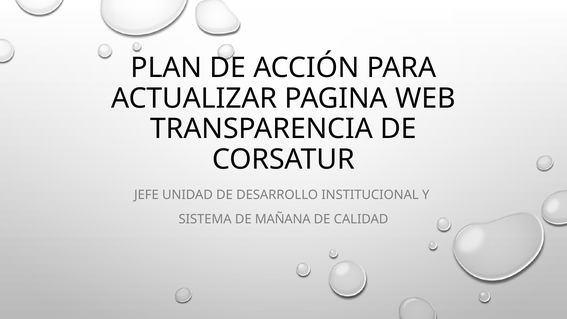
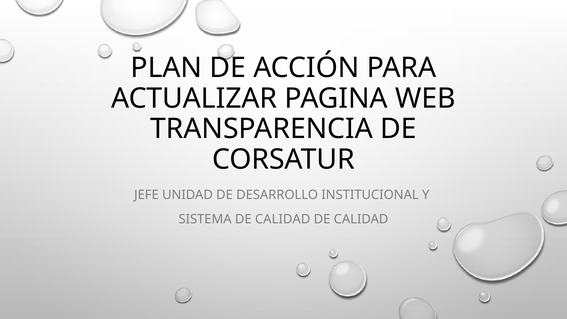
SISTEMA DE MAÑANA: MAÑANA -> CALIDAD
